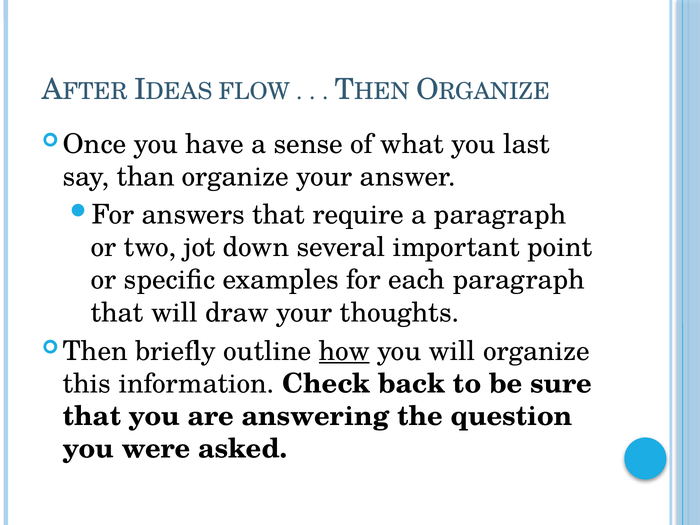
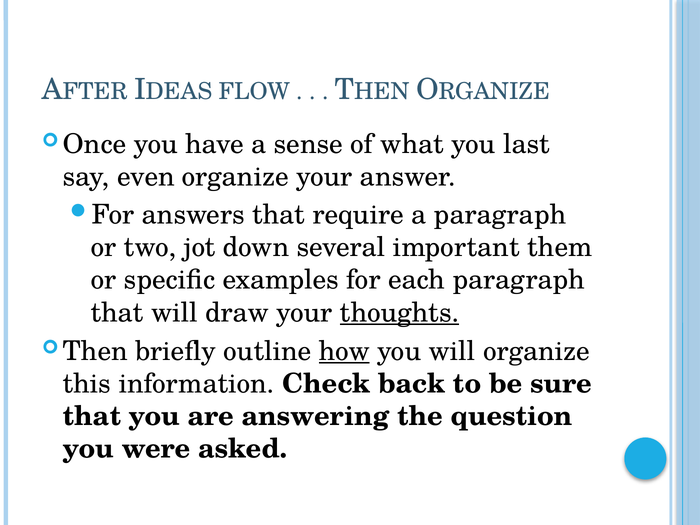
than: than -> even
point: point -> them
thoughts underline: none -> present
